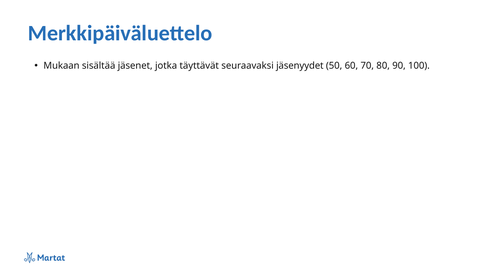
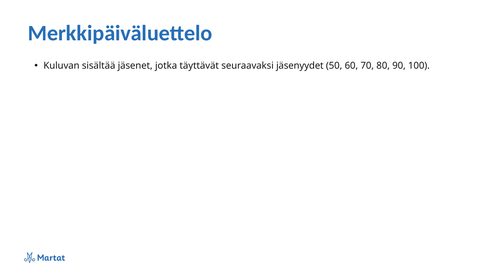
Mukaan: Mukaan -> Kuluvan
